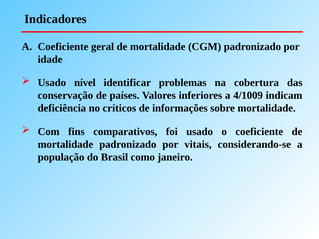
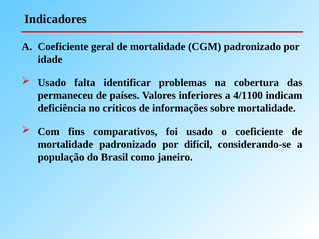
nível: nível -> falta
conservação: conservação -> permaneceu
4/1009: 4/1009 -> 4/1100
vitais: vitais -> difícil
